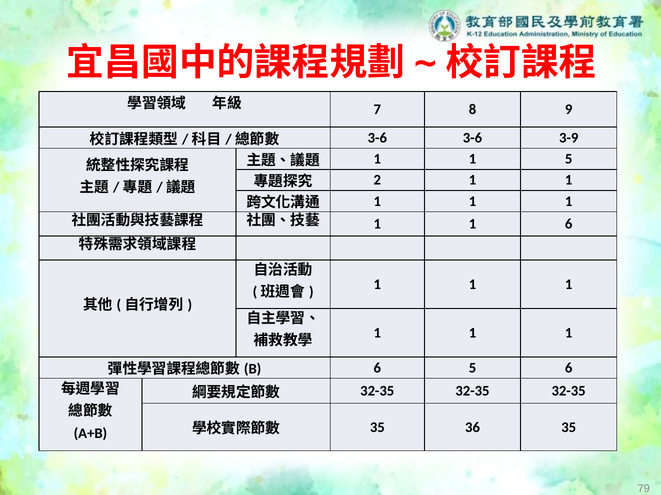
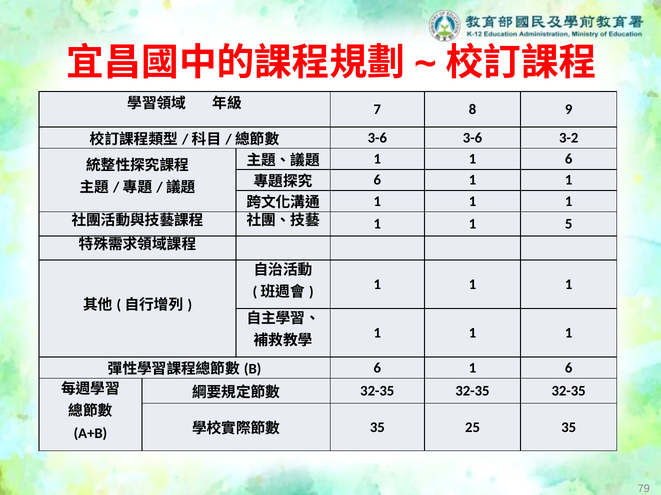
3-9: 3-9 -> 3-2
1 1 5: 5 -> 6
2 at (377, 180): 2 -> 6
1 6: 6 -> 5
5 at (473, 368): 5 -> 1
36: 36 -> 25
